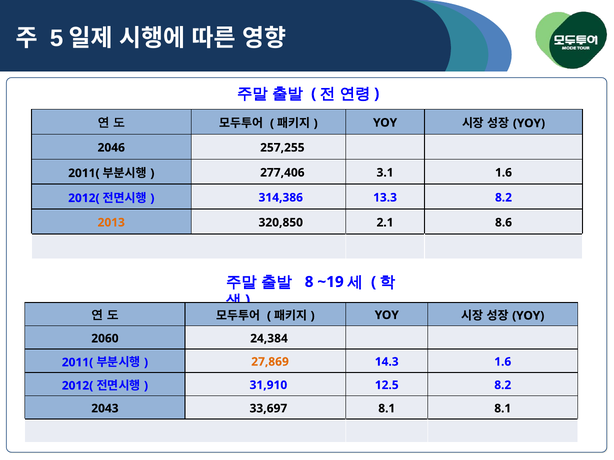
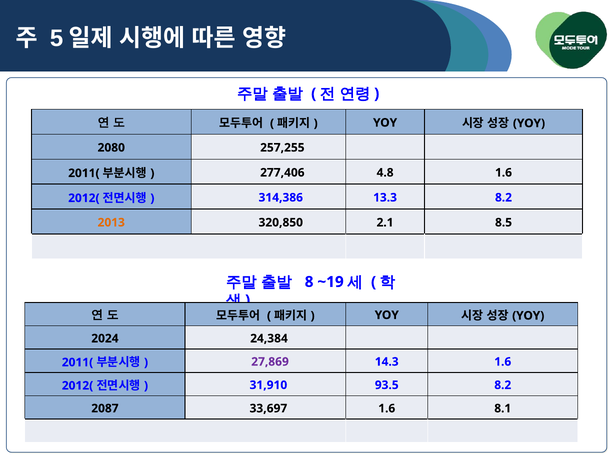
2046: 2046 -> 2080
3.1: 3.1 -> 4.8
8.6: 8.6 -> 8.5
2060: 2060 -> 2024
27,869 colour: orange -> purple
12.5: 12.5 -> 93.5
2043: 2043 -> 2087
33,697 8.1: 8.1 -> 1.6
